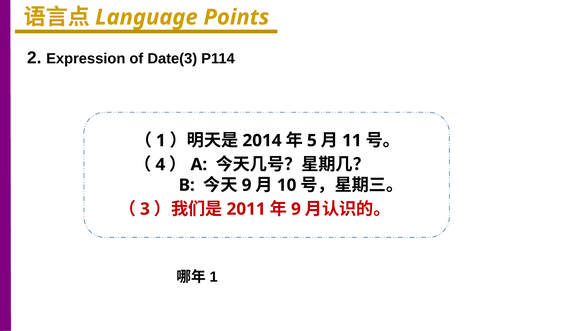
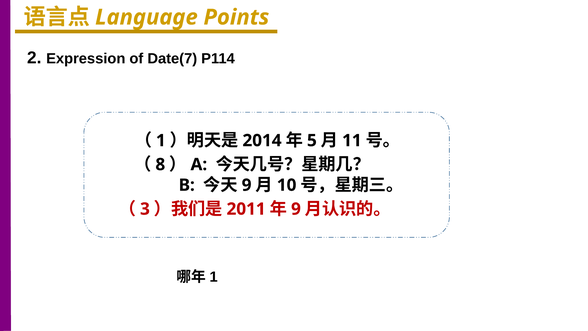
Date(3: Date(3 -> Date(7
4: 4 -> 8
